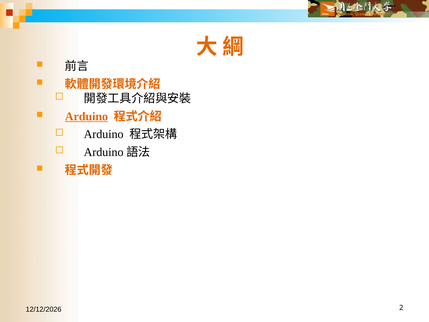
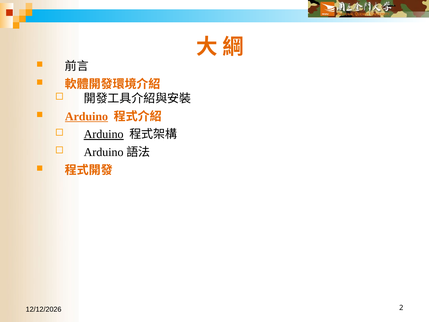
Arduino at (104, 134) underline: none -> present
